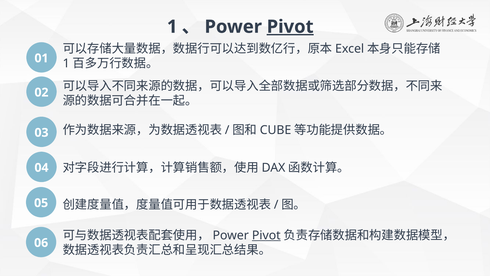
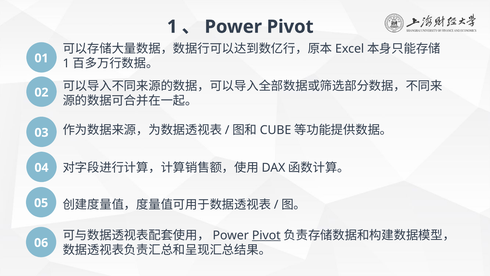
Pivot at (290, 27) underline: present -> none
